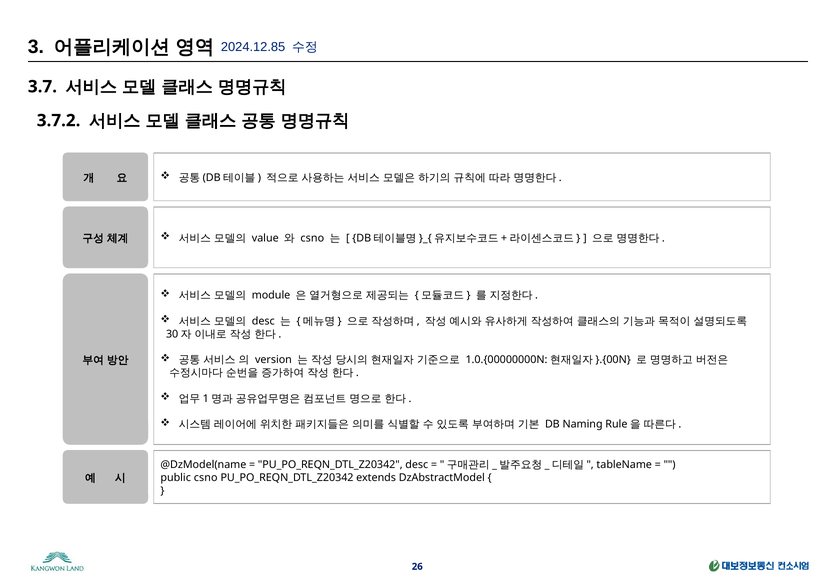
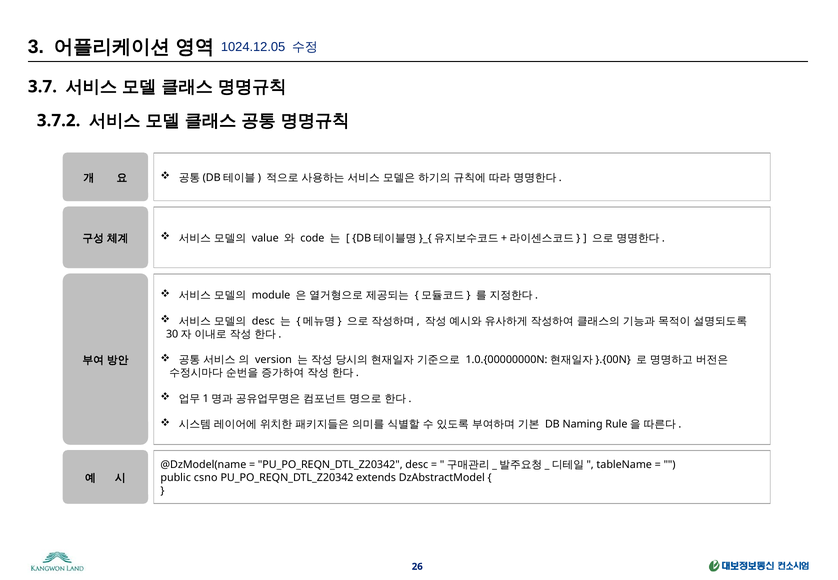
2024.12.85: 2024.12.85 -> 1024.12.05
csno at (312, 238): csno -> code
